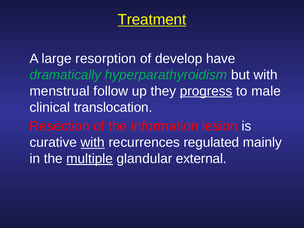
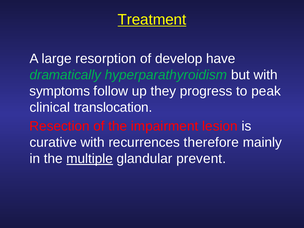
menstrual: menstrual -> symptoms
progress underline: present -> none
male: male -> peak
information: information -> impairment
with at (93, 143) underline: present -> none
regulated: regulated -> therefore
external: external -> prevent
